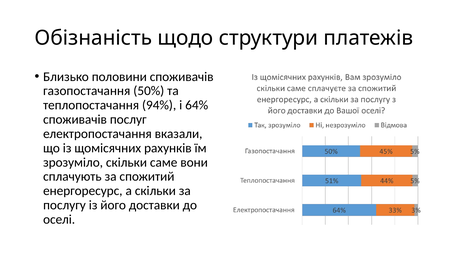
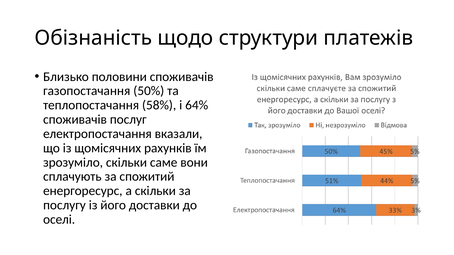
94%: 94% -> 58%
